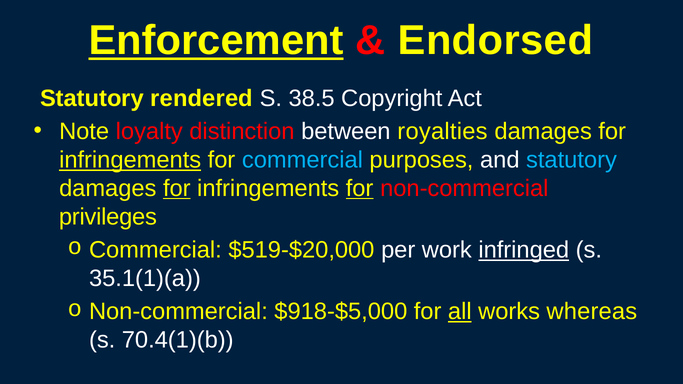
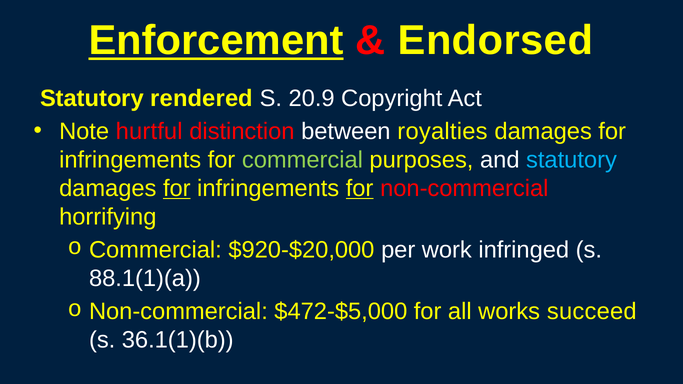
38.5: 38.5 -> 20.9
loyalty: loyalty -> hurtful
infringements at (130, 160) underline: present -> none
commercial at (302, 160) colour: light blue -> light green
privileges: privileges -> horrifying
$519-$20,000: $519-$20,000 -> $920-$20,000
infringed underline: present -> none
35.1(1)(a: 35.1(1)(a -> 88.1(1)(a
$918-$5,000: $918-$5,000 -> $472-$5,000
all underline: present -> none
whereas: whereas -> succeed
70.4(1)(b: 70.4(1)(b -> 36.1(1)(b
